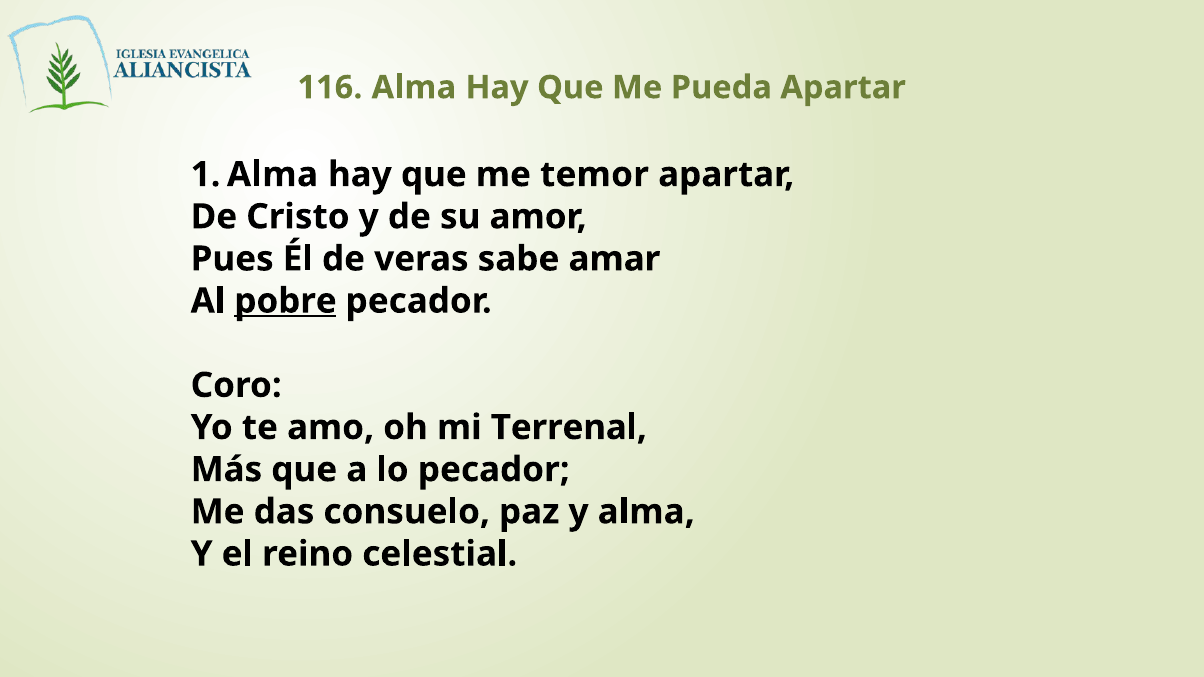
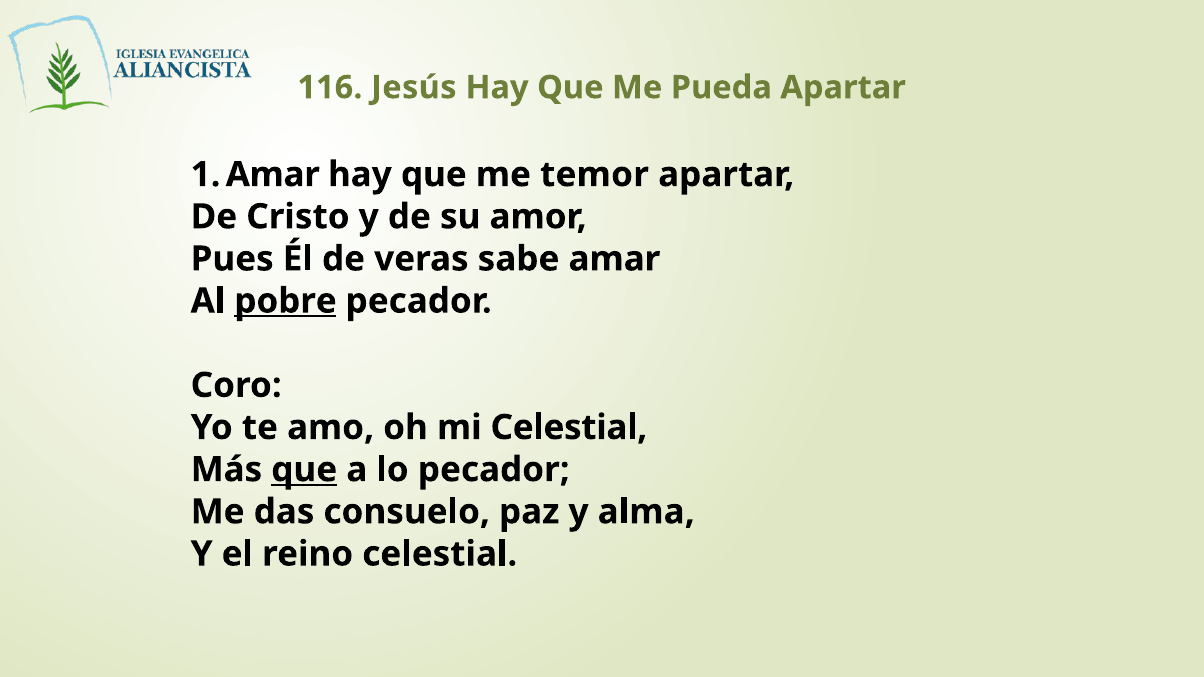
116 Alma: Alma -> Jesús
1 Alma: Alma -> Amar
mi Terrenal: Terrenal -> Celestial
que at (304, 470) underline: none -> present
